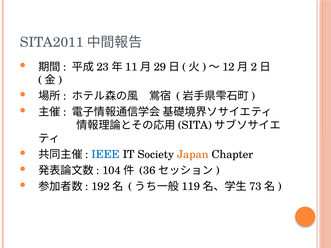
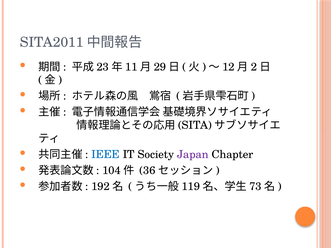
Japan colour: orange -> purple
